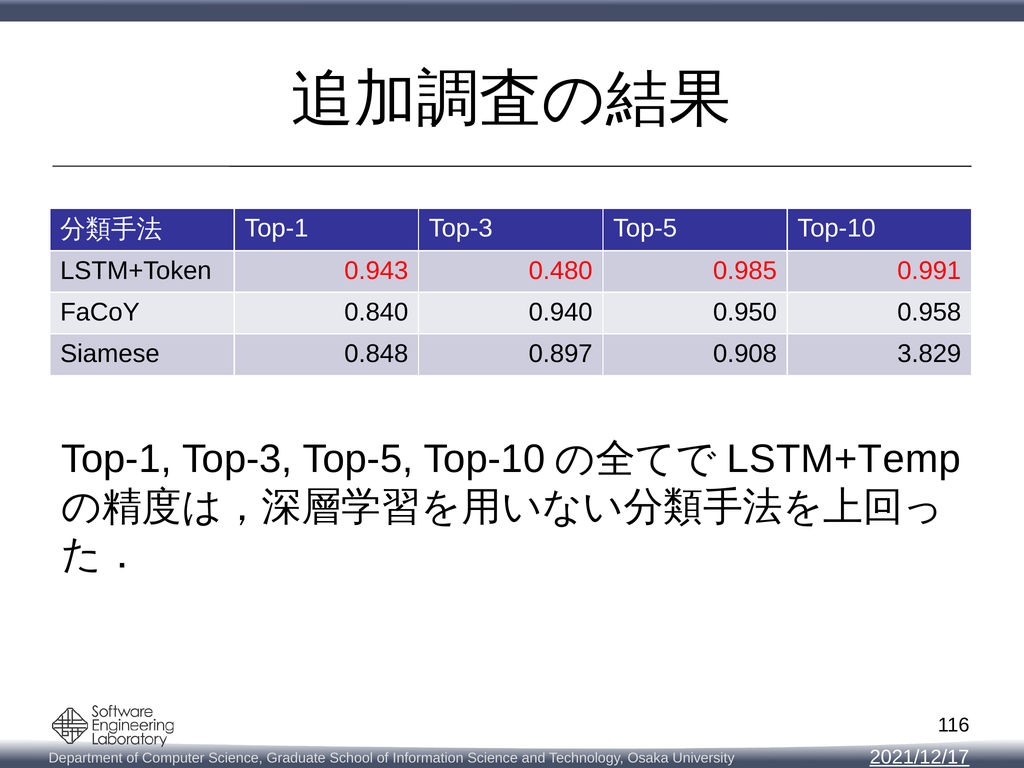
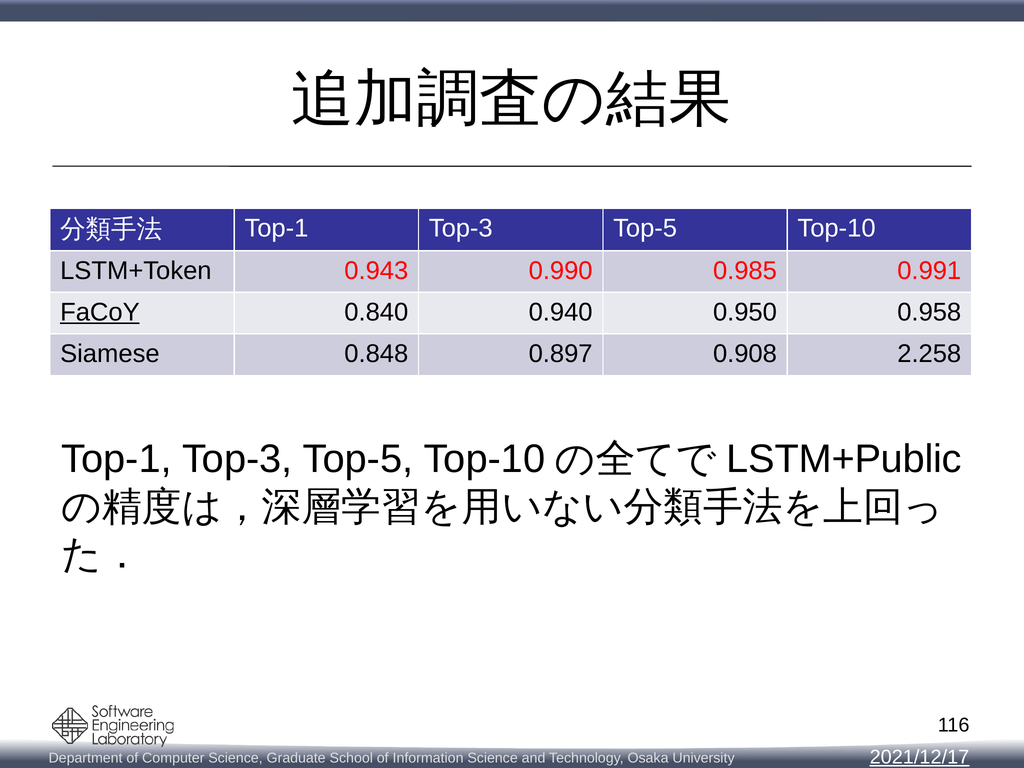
0.480: 0.480 -> 0.990
FaCoY underline: none -> present
3.829: 3.829 -> 2.258
LSTM+Temp: LSTM+Temp -> LSTM+Public
